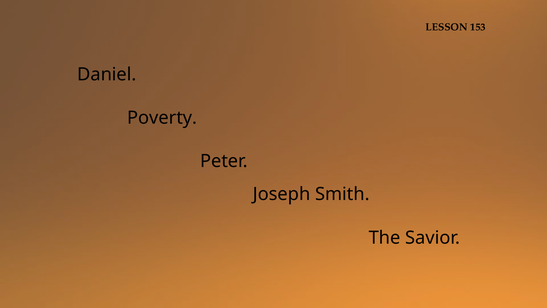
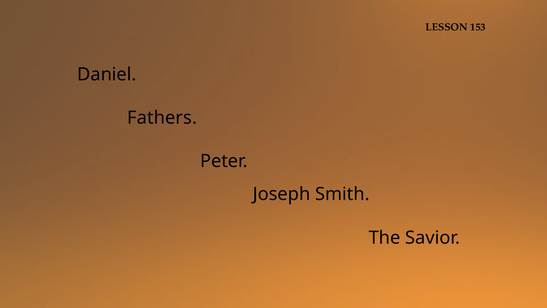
Poverty: Poverty -> Fathers
